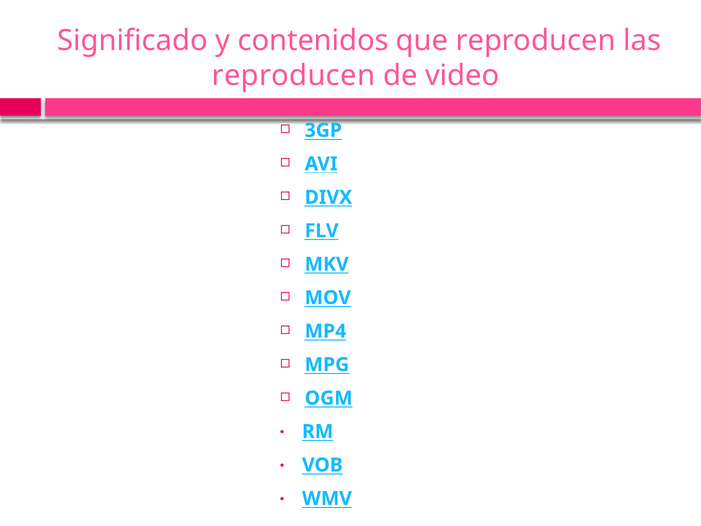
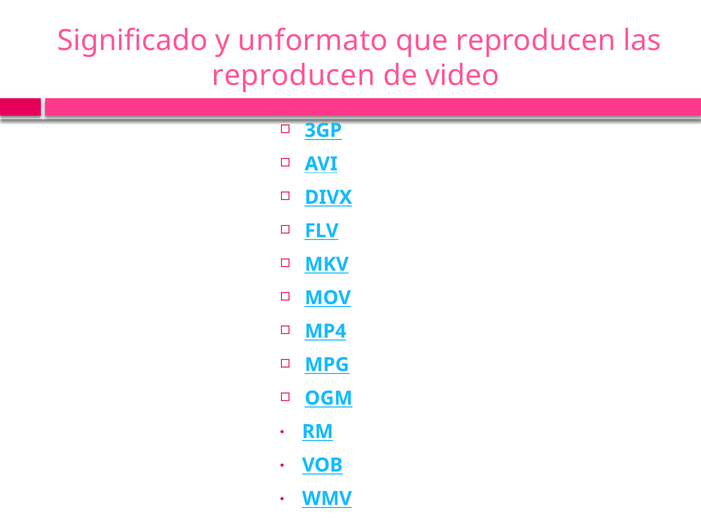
contenidos: contenidos -> unformato
